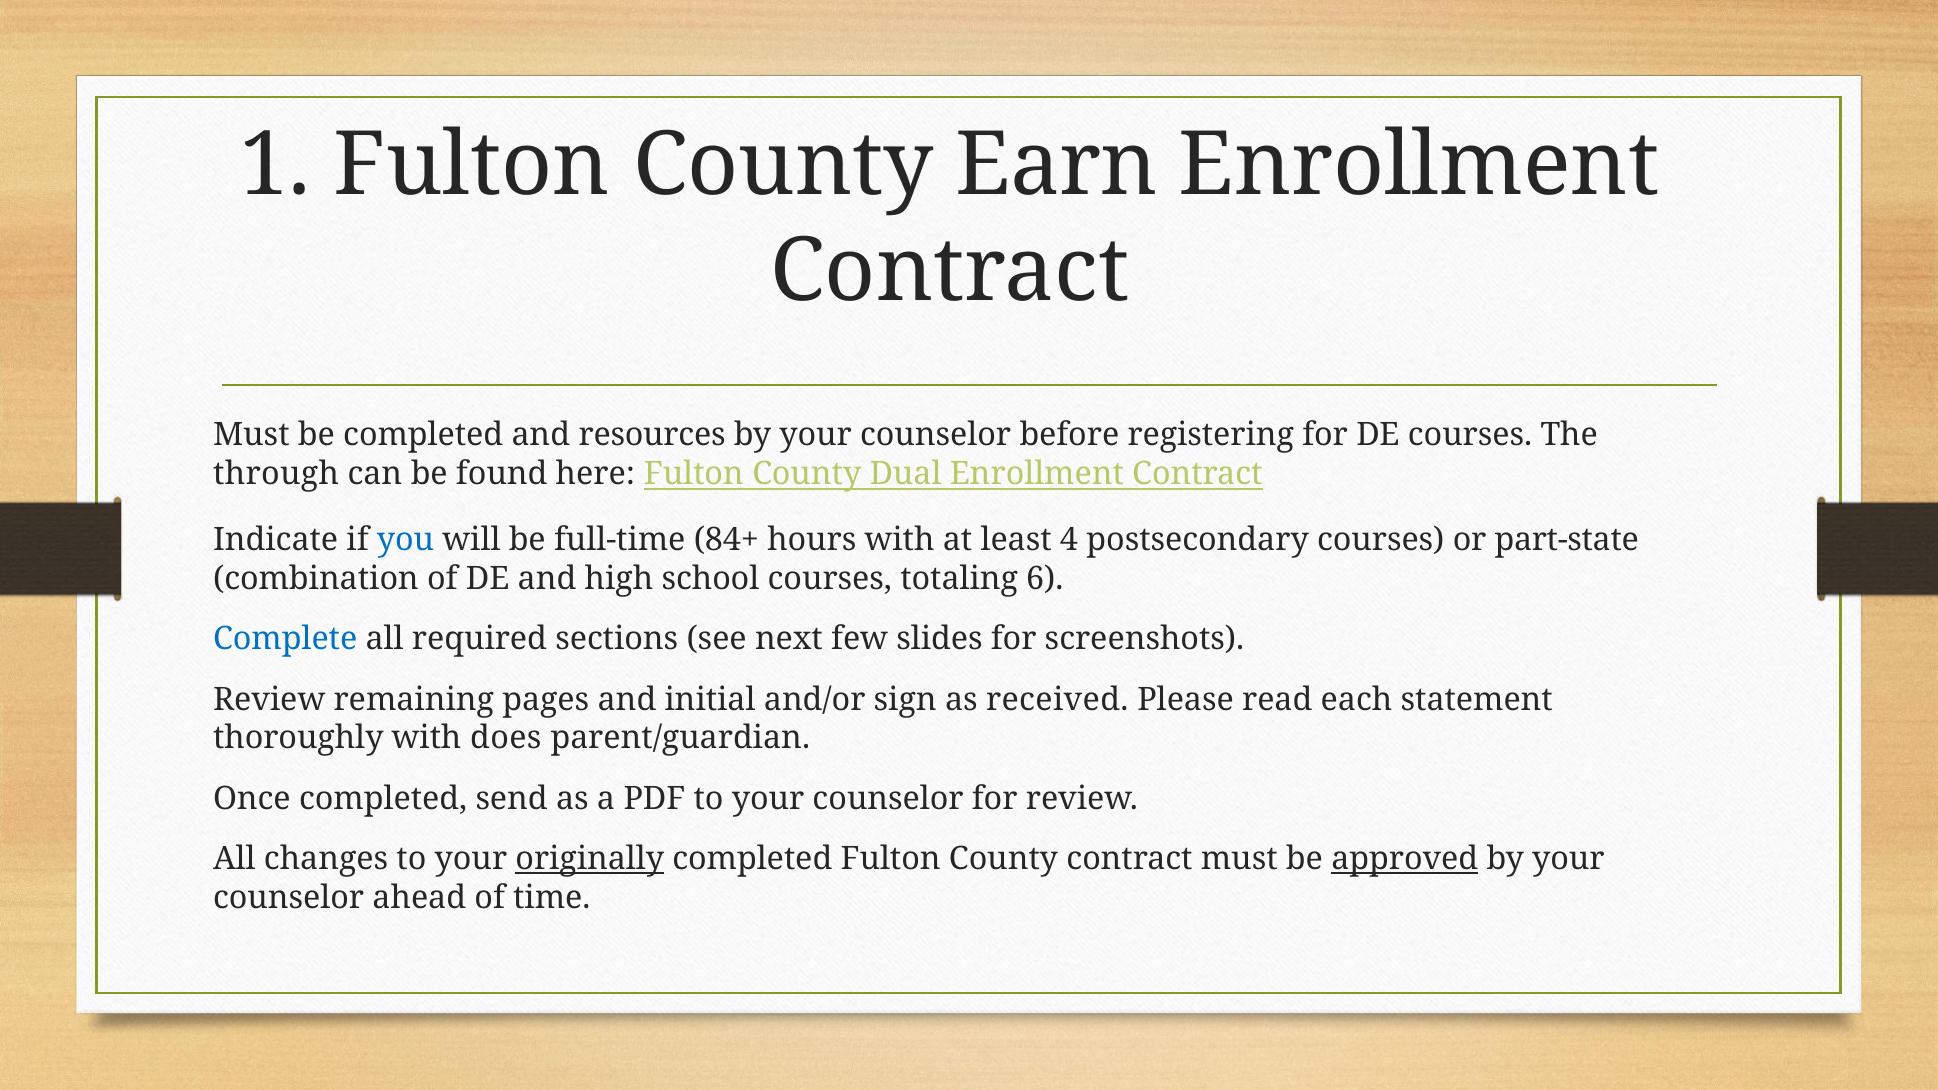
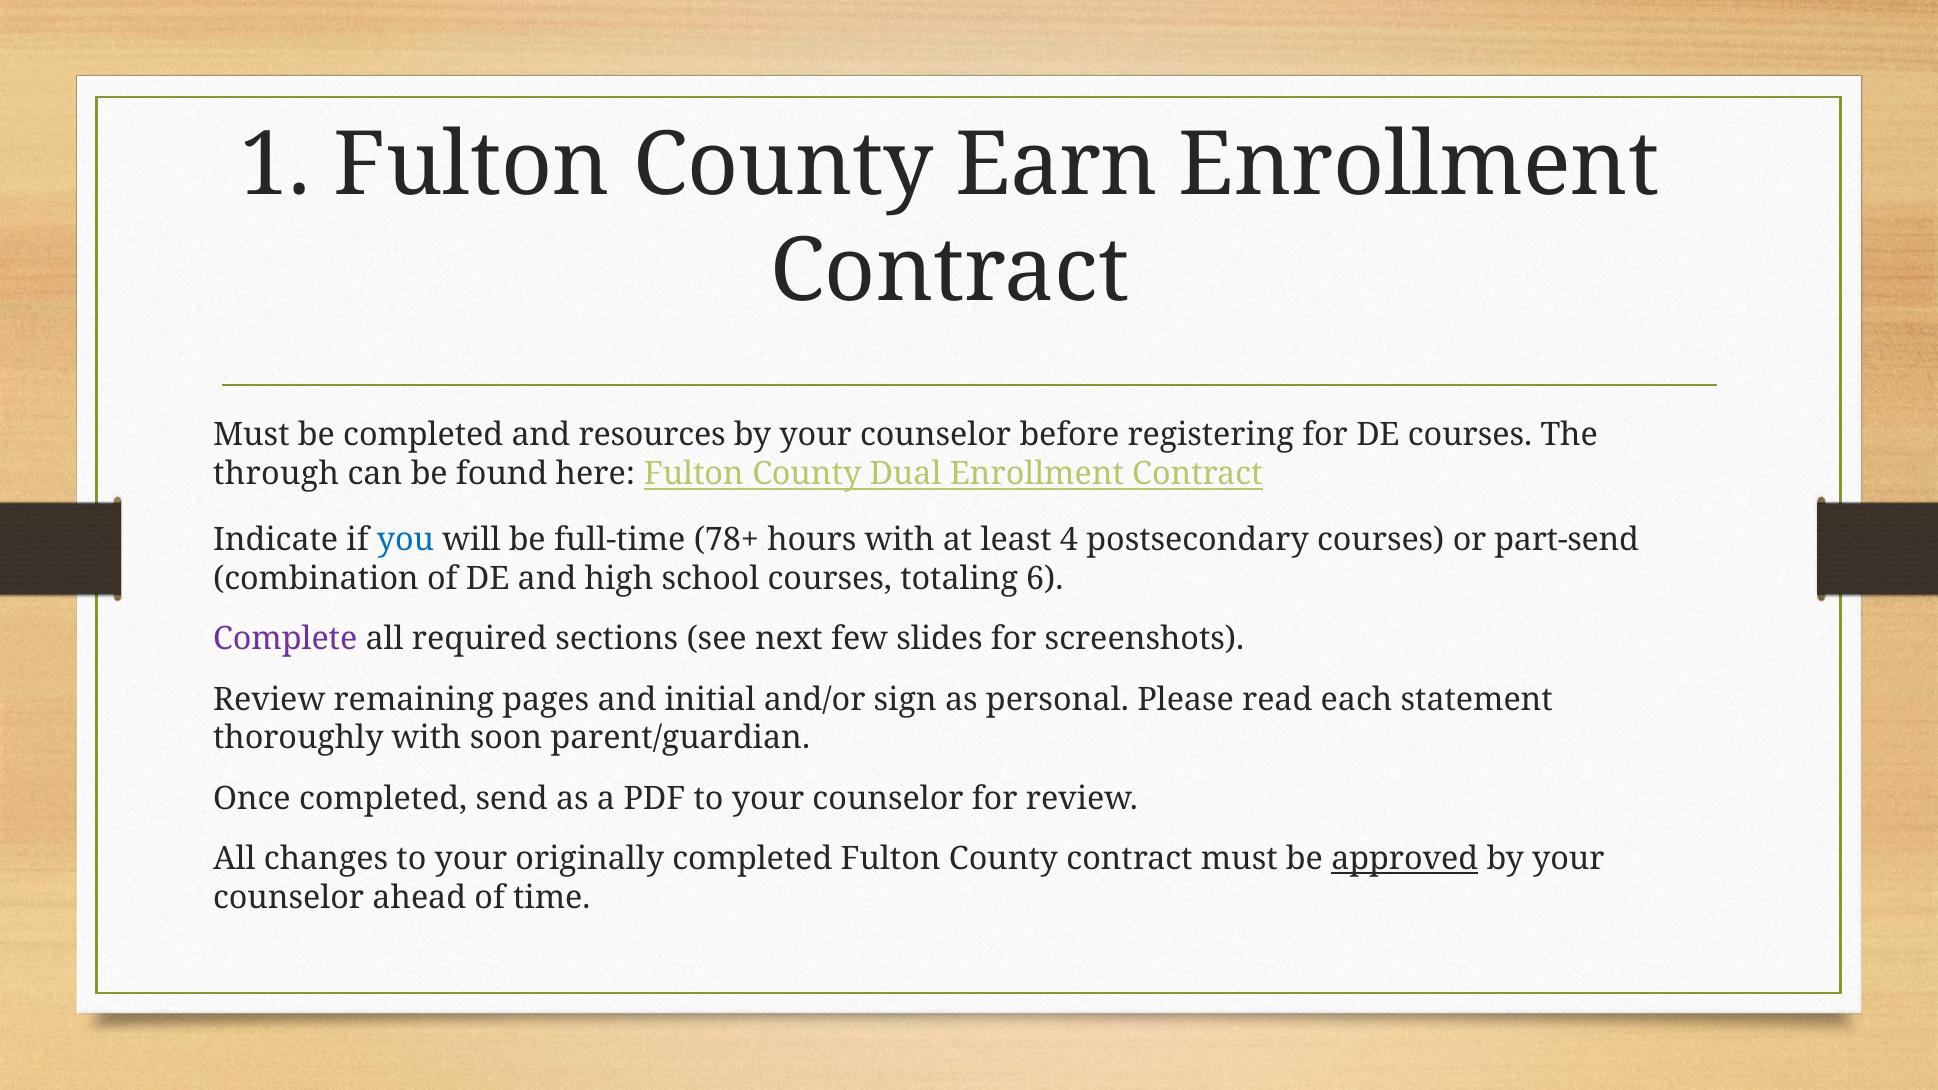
84+: 84+ -> 78+
part-state: part-state -> part-send
Complete colour: blue -> purple
received: received -> personal
does: does -> soon
originally underline: present -> none
